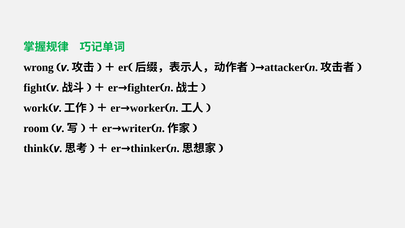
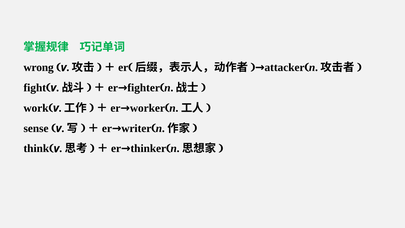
room: room -> sense
